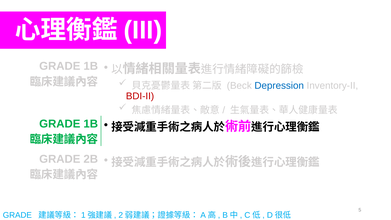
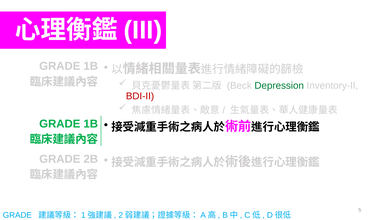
Depression colour: blue -> green
